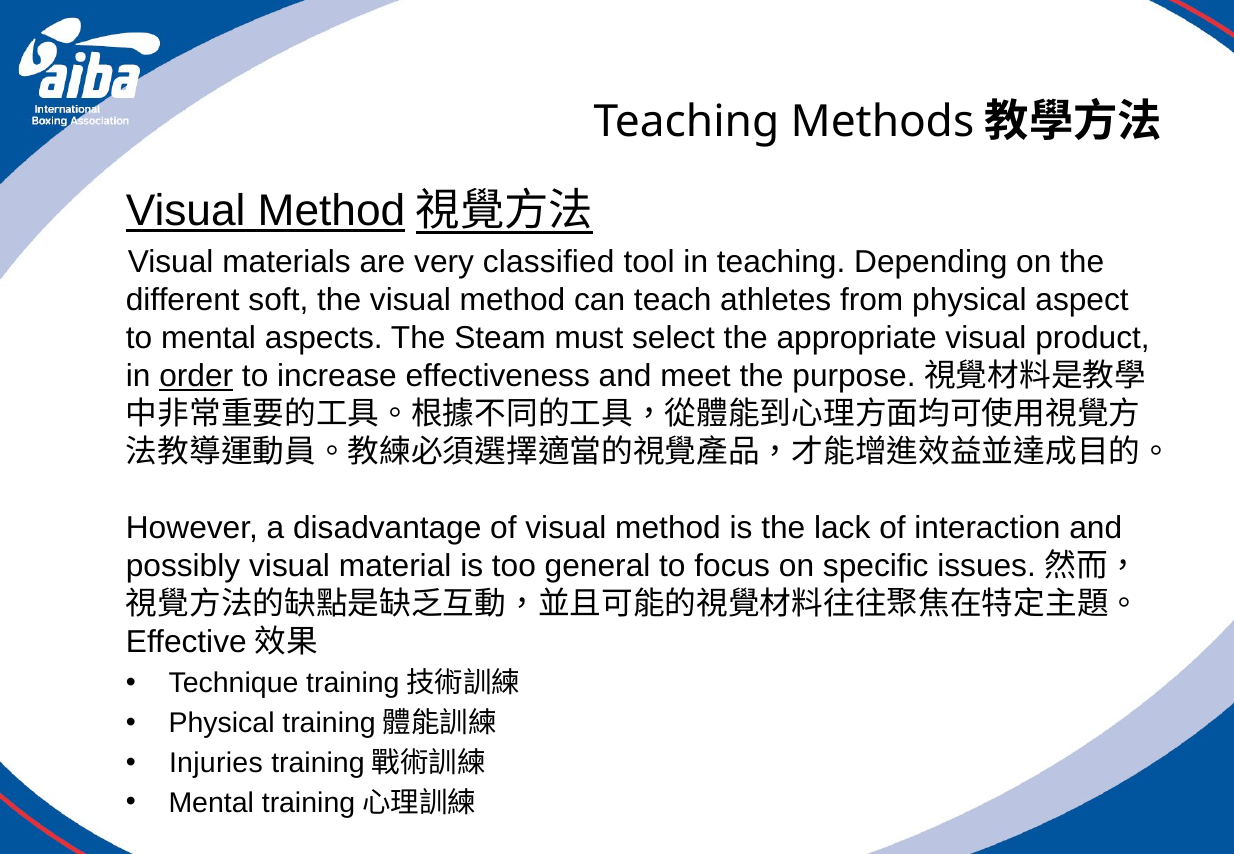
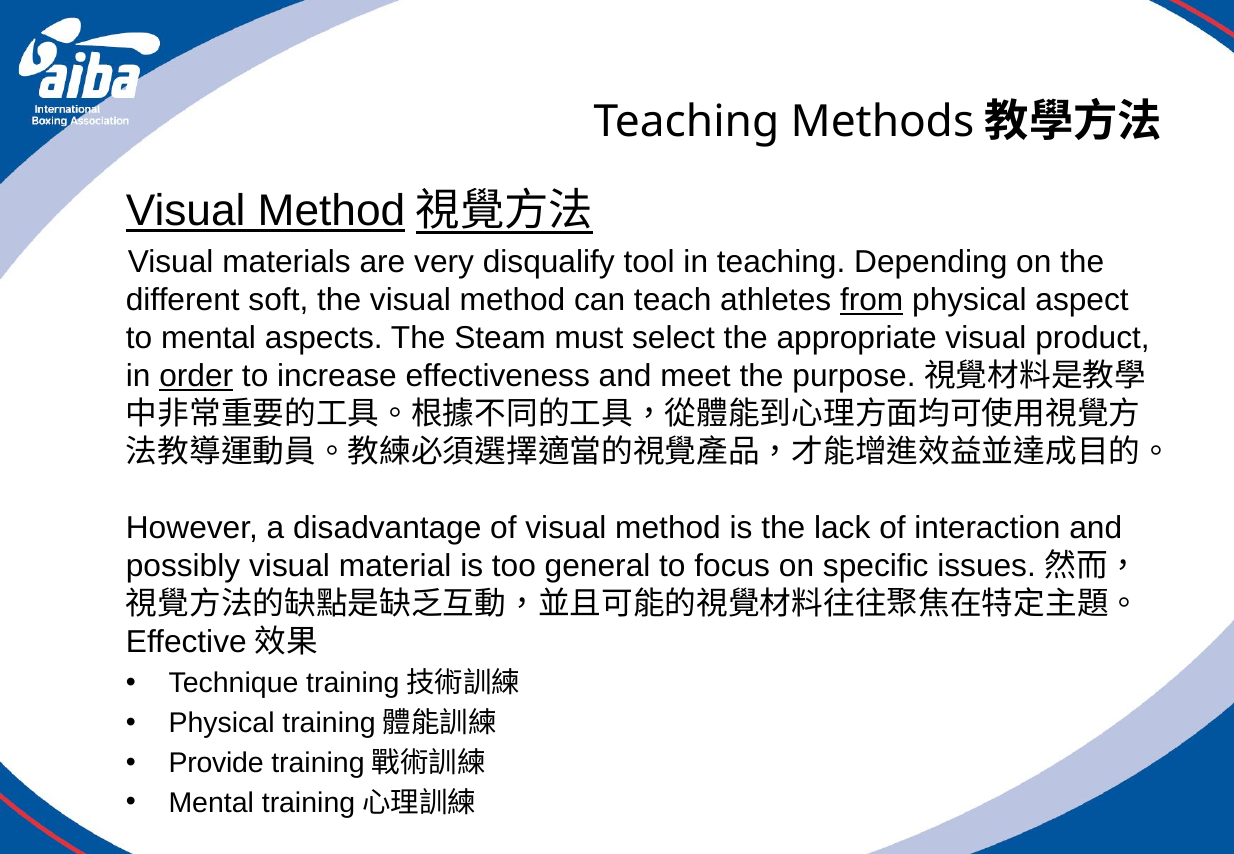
classified: classified -> disqualify
from underline: none -> present
Injuries: Injuries -> Provide
